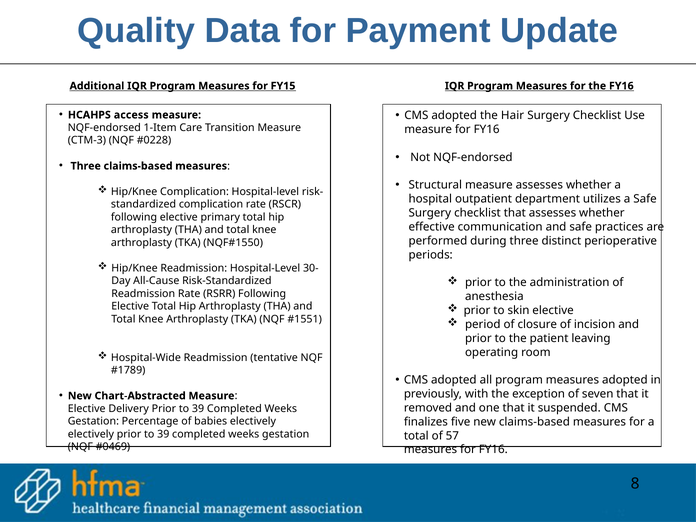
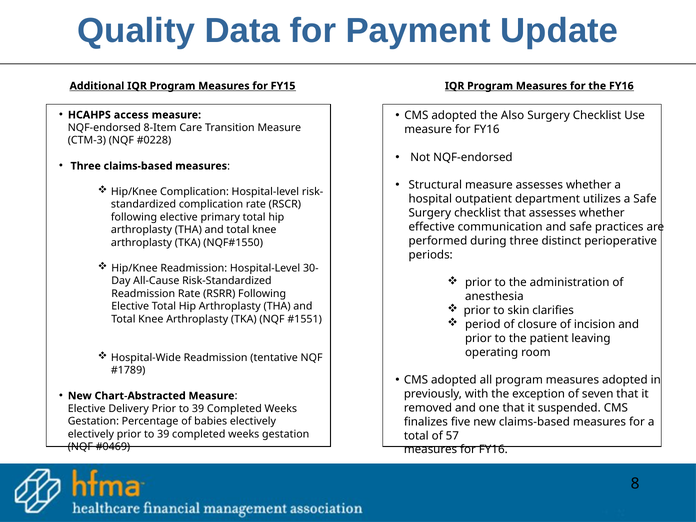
Hair: Hair -> Also
1-Item: 1-Item -> 8-Item
skin elective: elective -> clarifies
